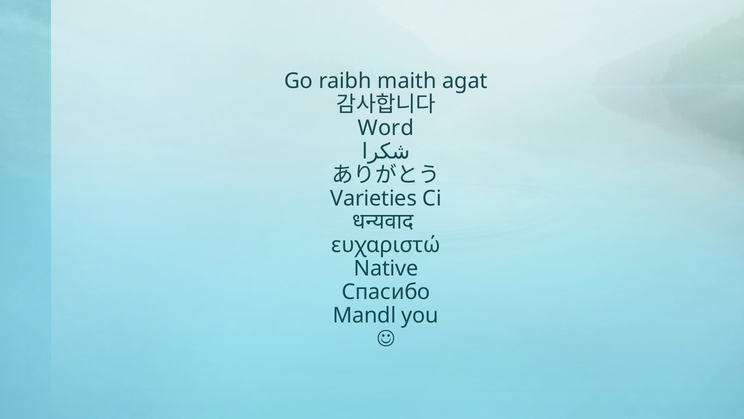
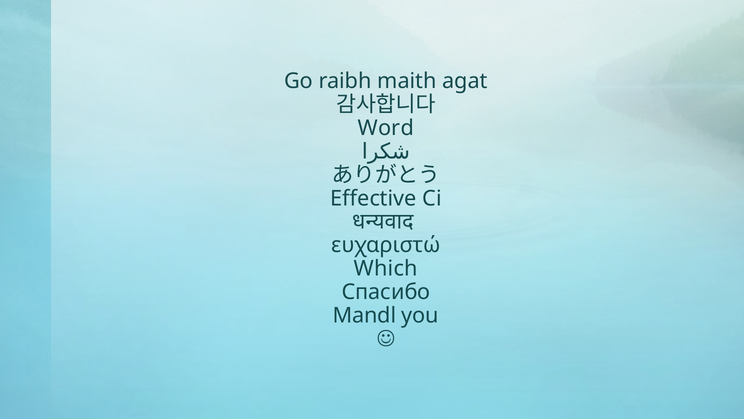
Varieties: Varieties -> Effective
Native: Native -> Which
